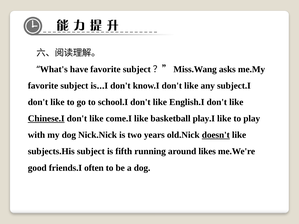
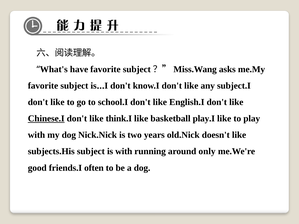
come.I: come.I -> think.I
doesn't underline: present -> none
is fifth: fifth -> with
likes: likes -> only
